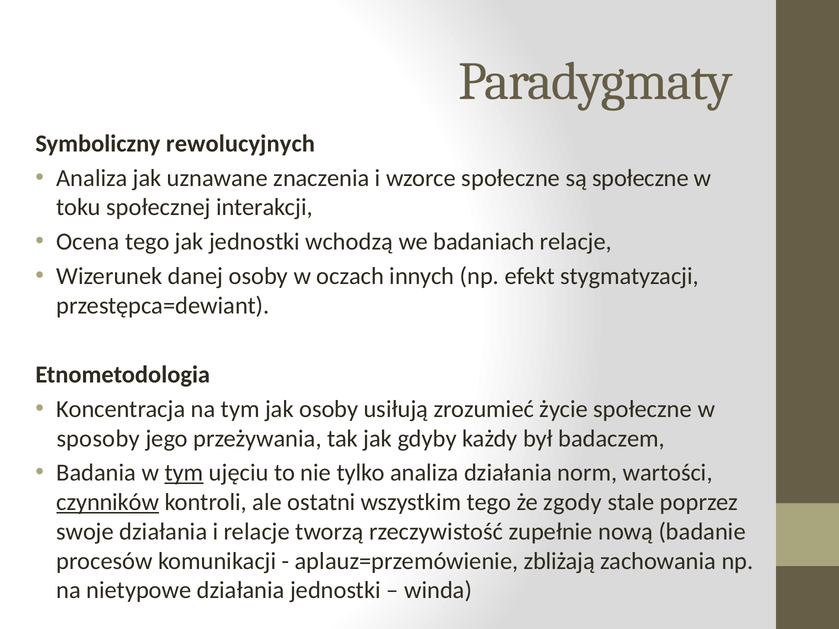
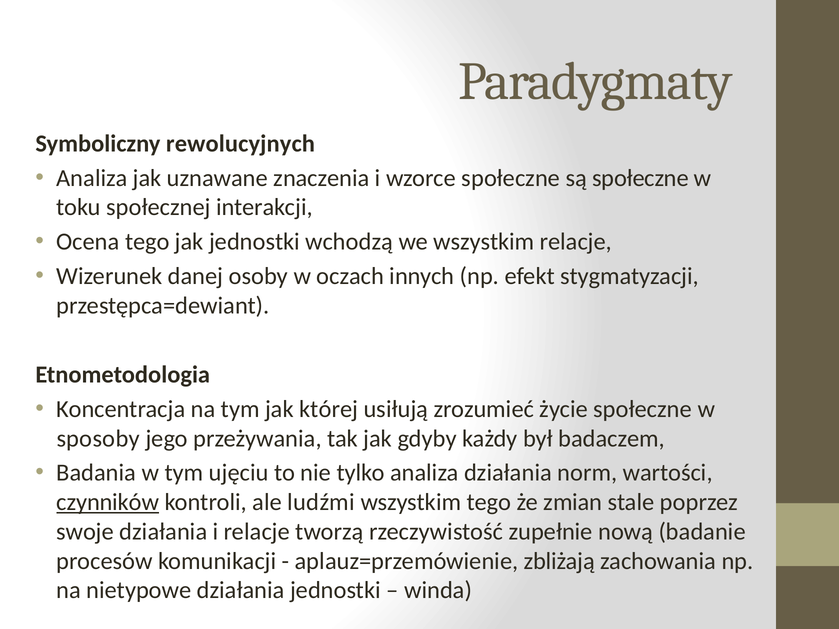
we badaniach: badaniach -> wszystkim
jak osoby: osoby -> której
tym at (184, 473) underline: present -> none
ostatni: ostatni -> ludźmi
zgody: zgody -> zmian
